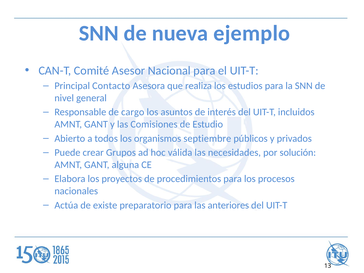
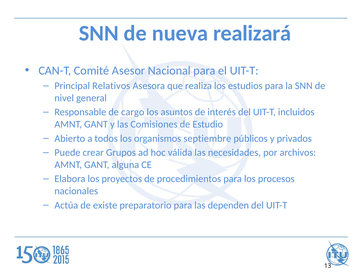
ejemplo: ejemplo -> realizará
Contacto: Contacto -> Relativos
solución: solución -> archivos
anteriores: anteriores -> dependen
